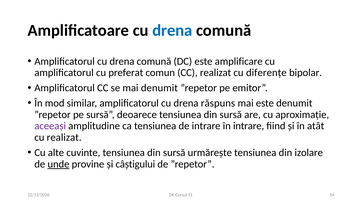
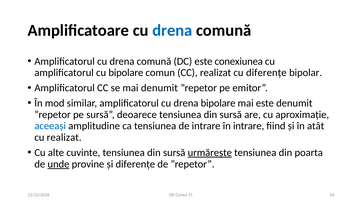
amplificare: amplificare -> conexiunea
cu preferat: preferat -> bipolare
drena răspuns: răspuns -> bipolare
aceeași colour: purple -> blue
urmărește underline: none -> present
izolare: izolare -> poarta
și câștigului: câștigului -> diferențe
